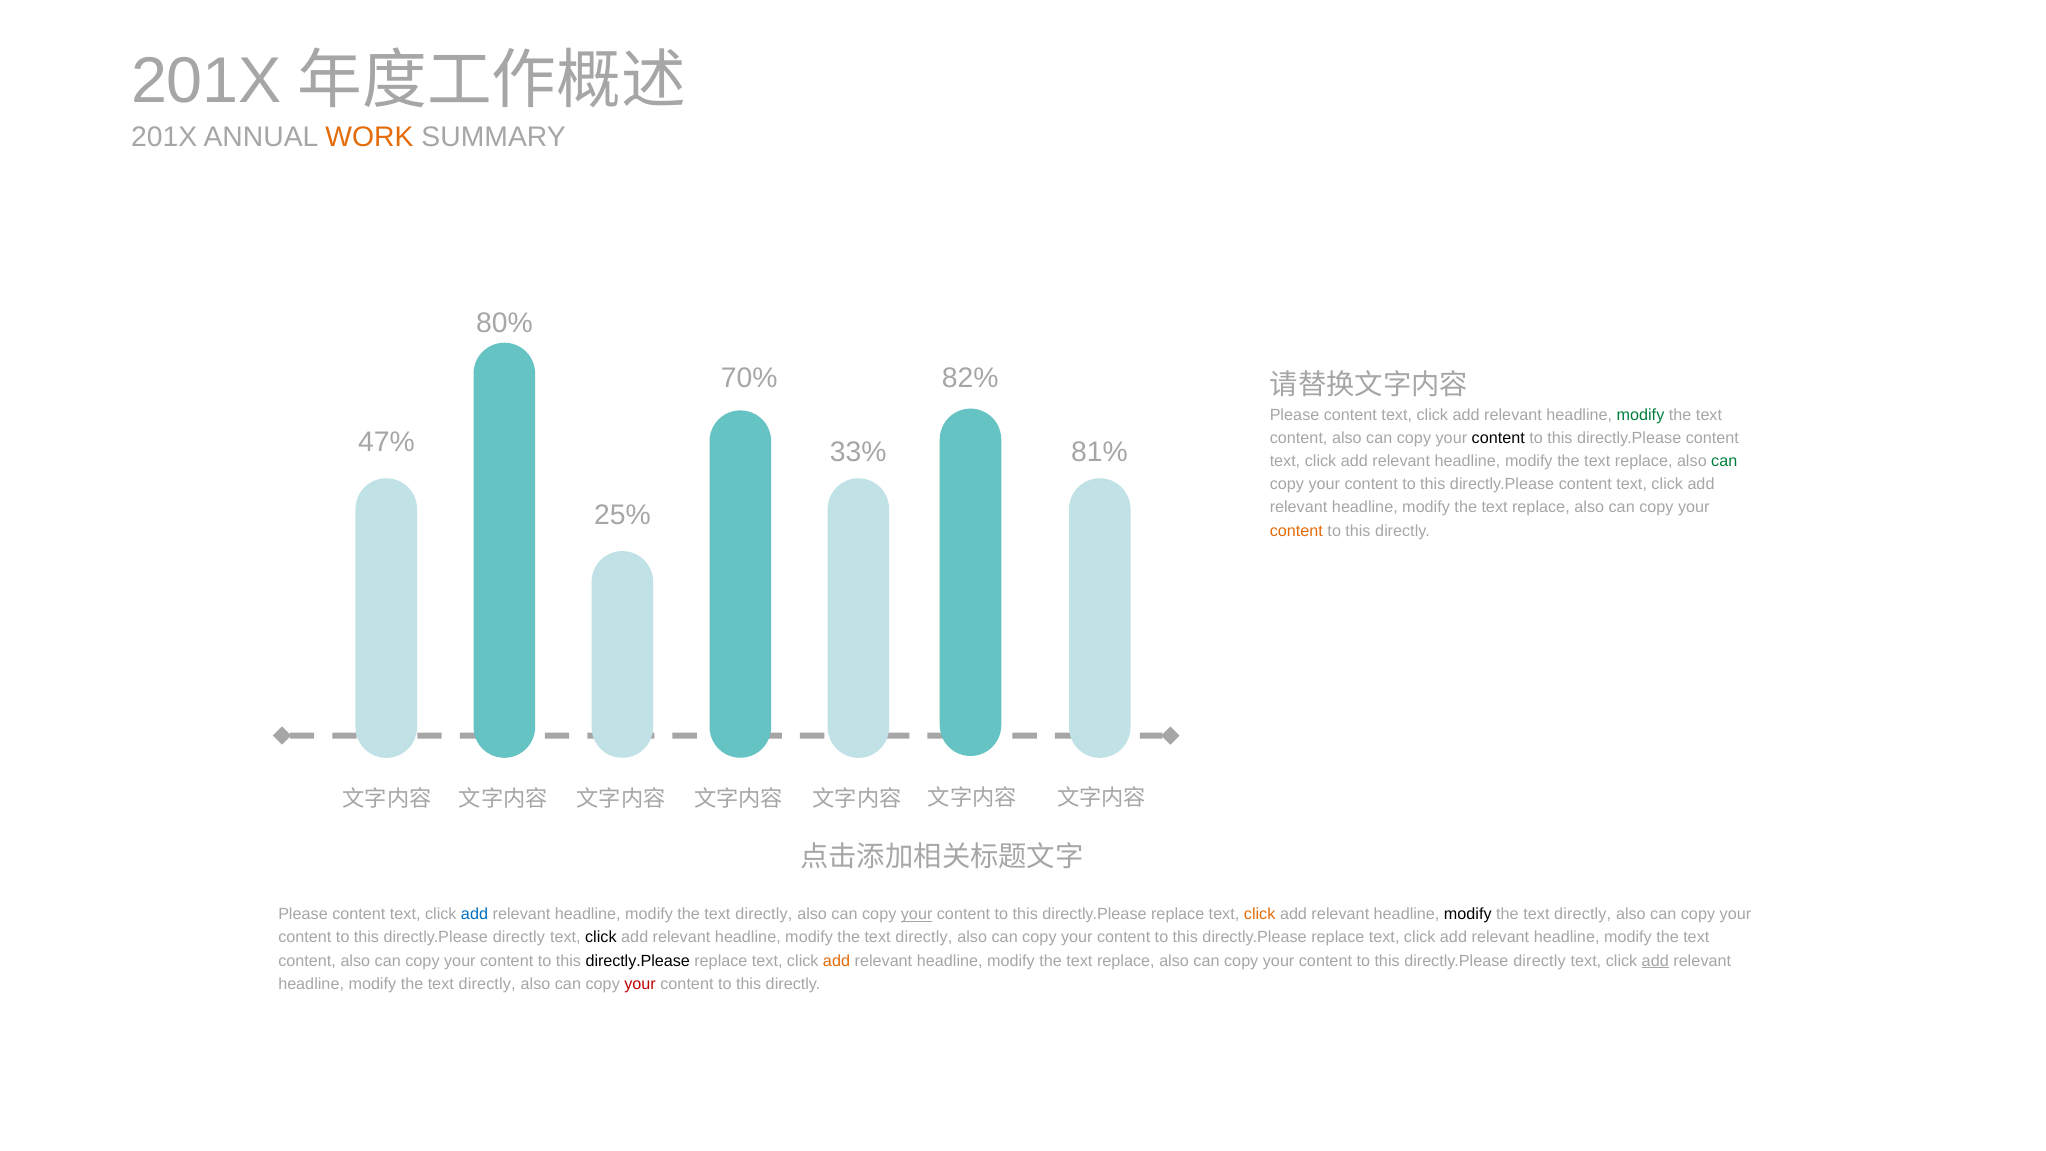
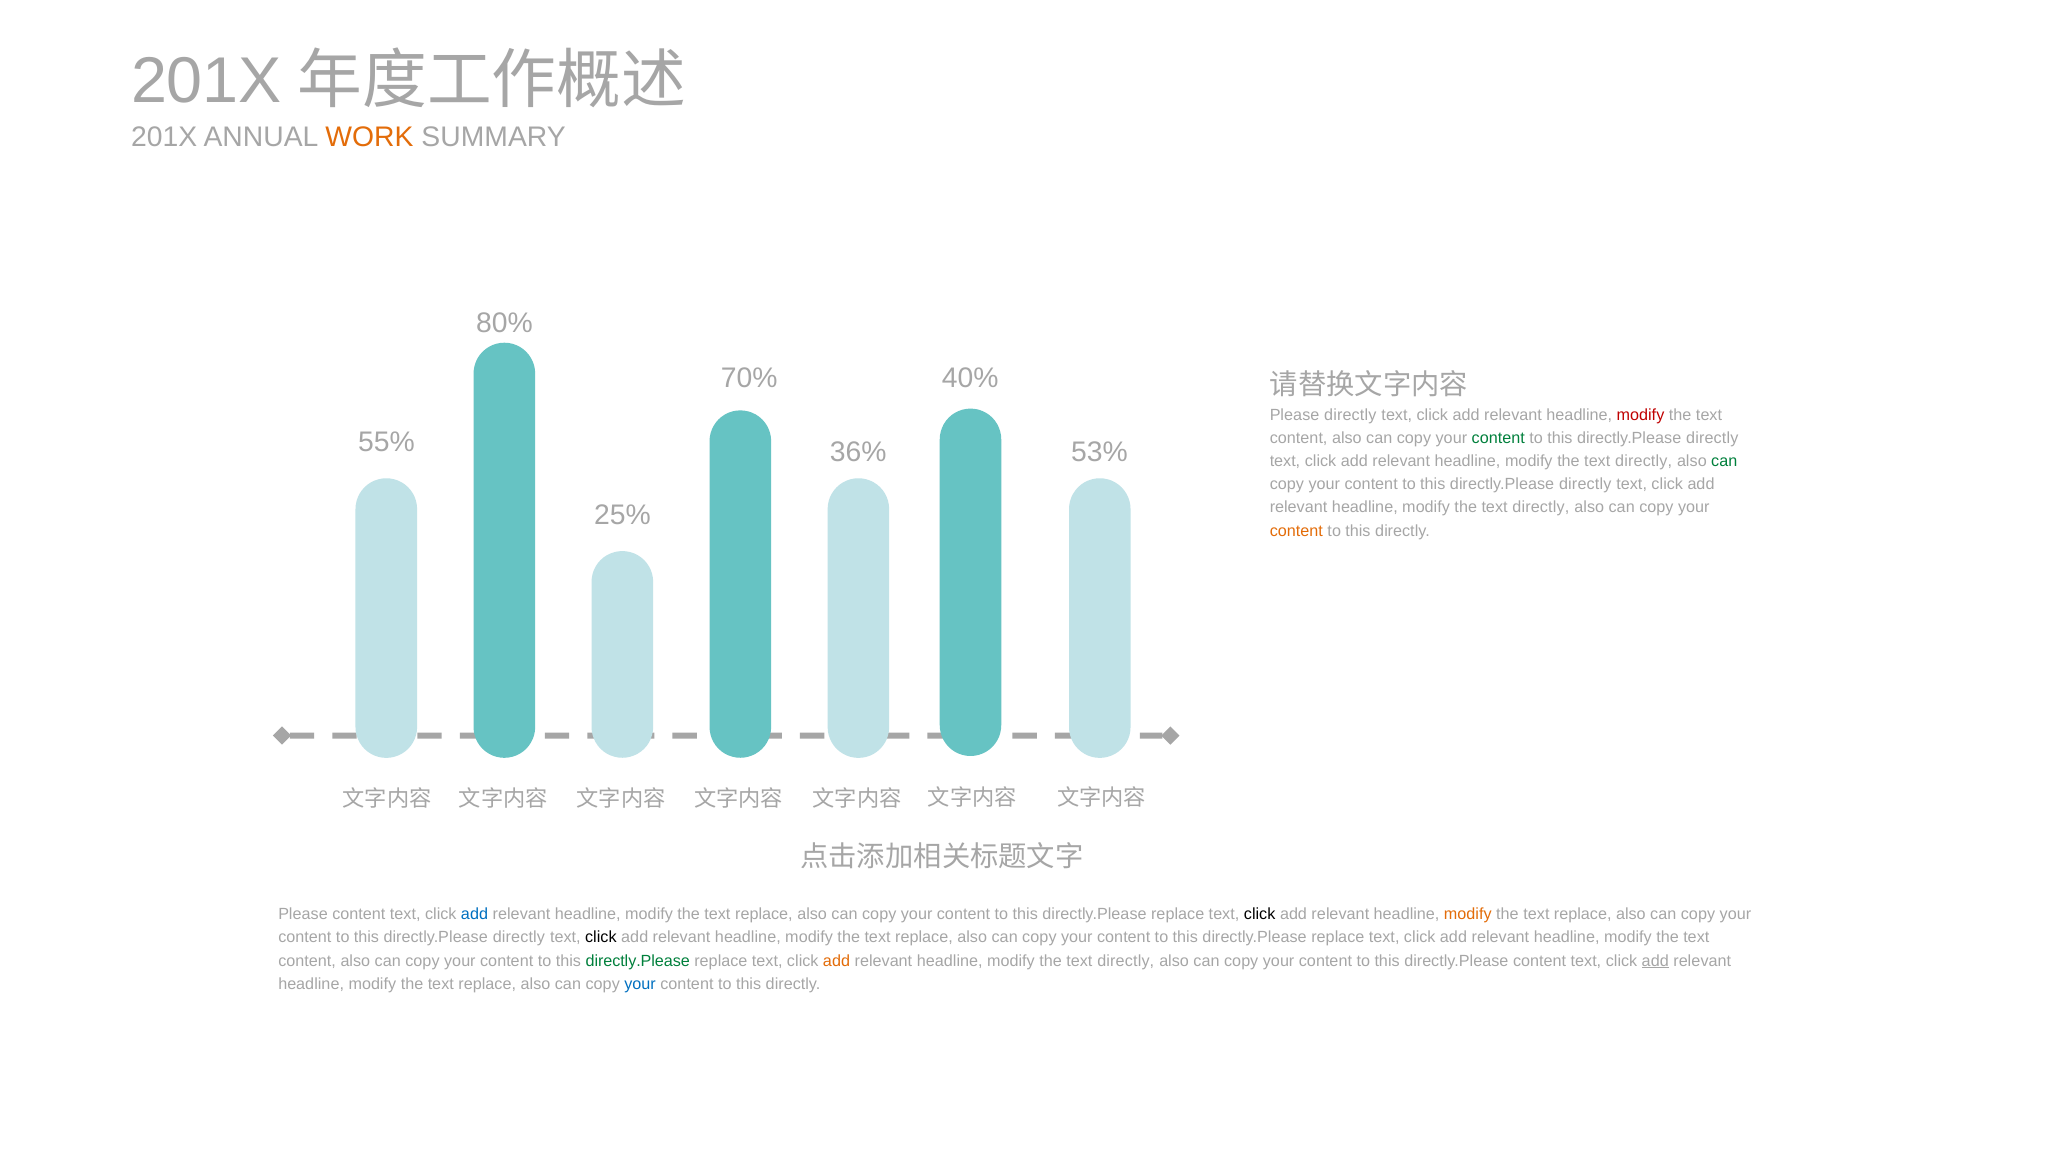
82%: 82% -> 40%
content at (1350, 415): content -> directly
modify at (1640, 415) colour: green -> red
47%: 47% -> 55%
content at (1498, 438) colour: black -> green
content at (1712, 438): content -> directly
33%: 33% -> 36%
81%: 81% -> 53%
replace at (1644, 461): replace -> directly
content at (1585, 484): content -> directly
replace at (1541, 508): replace -> directly
directly at (764, 914): directly -> replace
your at (917, 914) underline: present -> none
click at (1260, 914) colour: orange -> black
modify at (1468, 914) colour: black -> orange
directly at (1583, 914): directly -> replace
directly at (924, 938): directly -> replace
directly.Please at (638, 961) colour: black -> green
replace at (1126, 961): replace -> directly
directly at (1539, 961): directly -> content
directly at (487, 984): directly -> replace
your at (640, 984) colour: red -> blue
